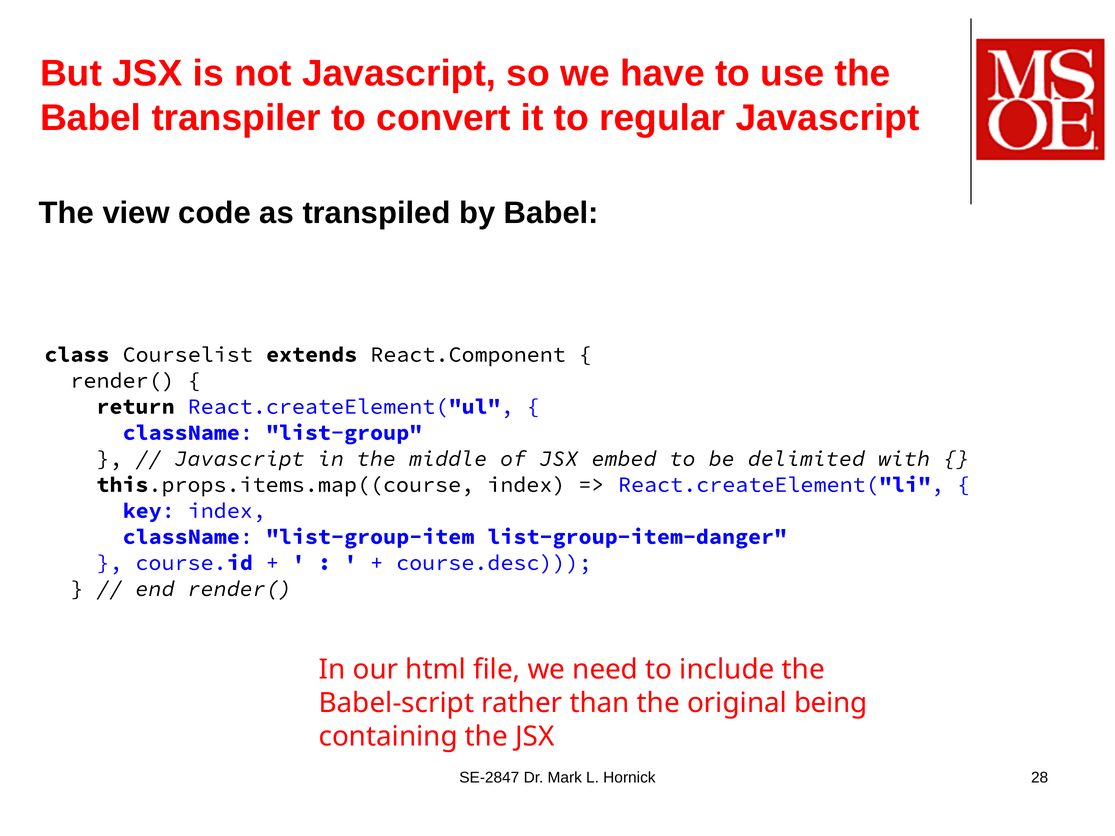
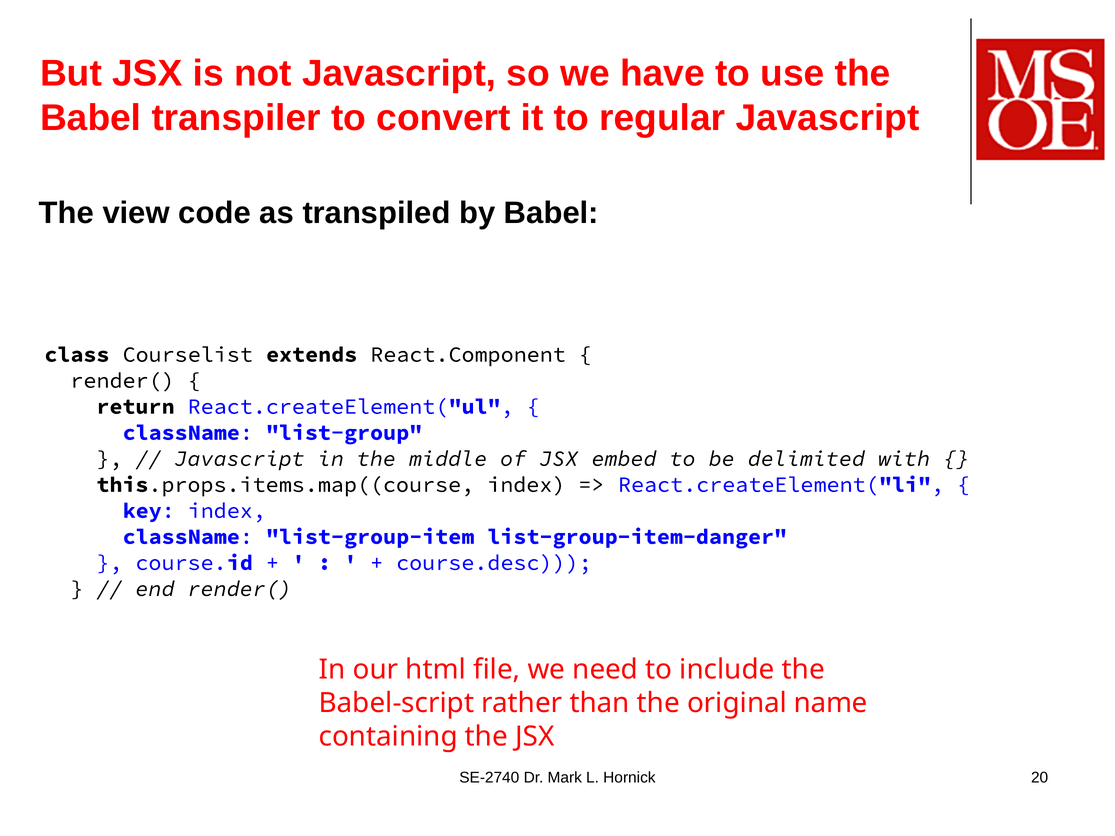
being: being -> name
SE-2847: SE-2847 -> SE-2740
28: 28 -> 20
